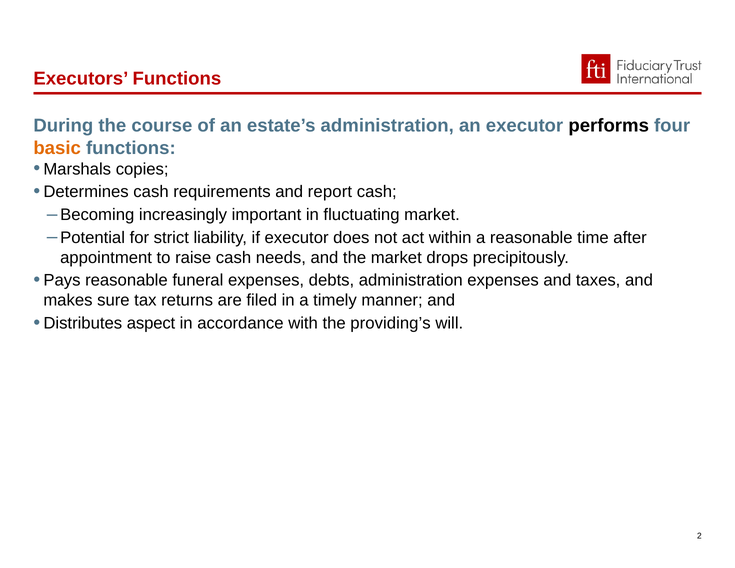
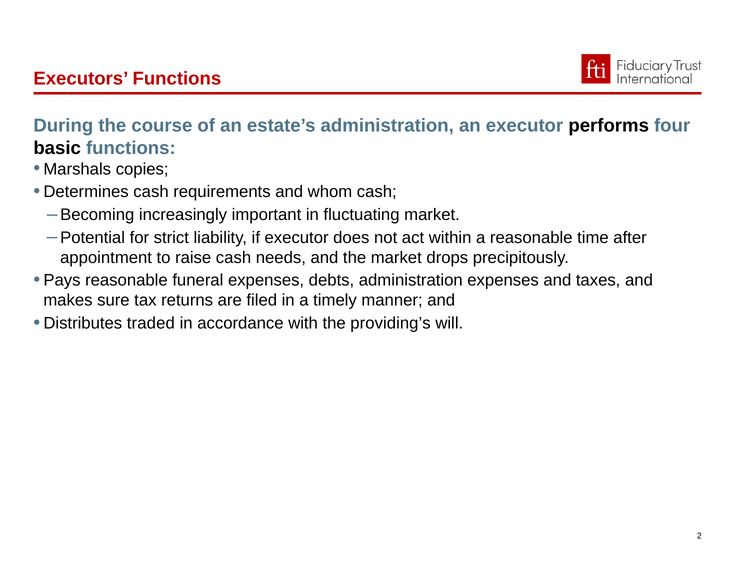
basic colour: orange -> black
report: report -> whom
aspect: aspect -> traded
